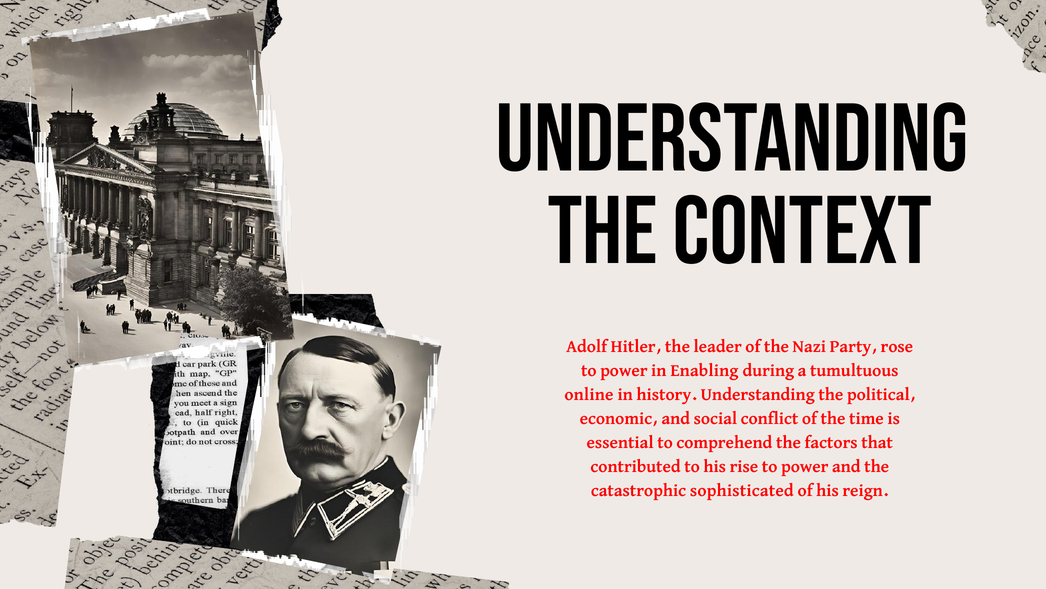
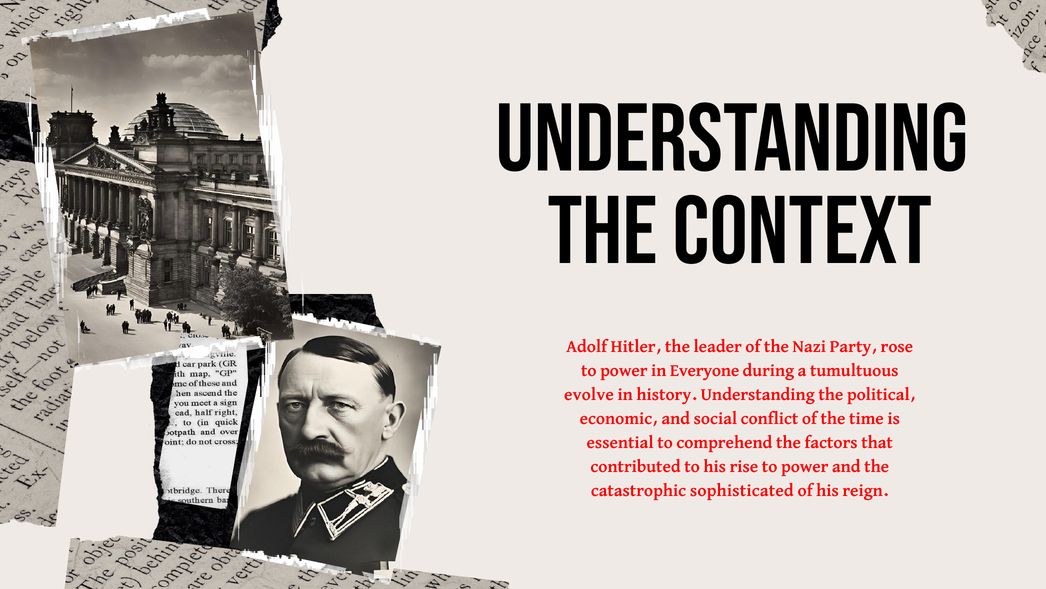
Enabling: Enabling -> Everyone
online: online -> evolve
